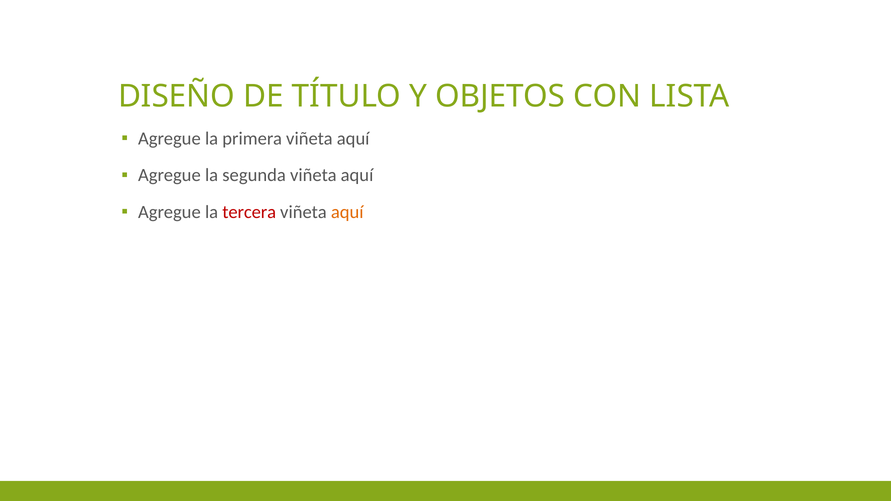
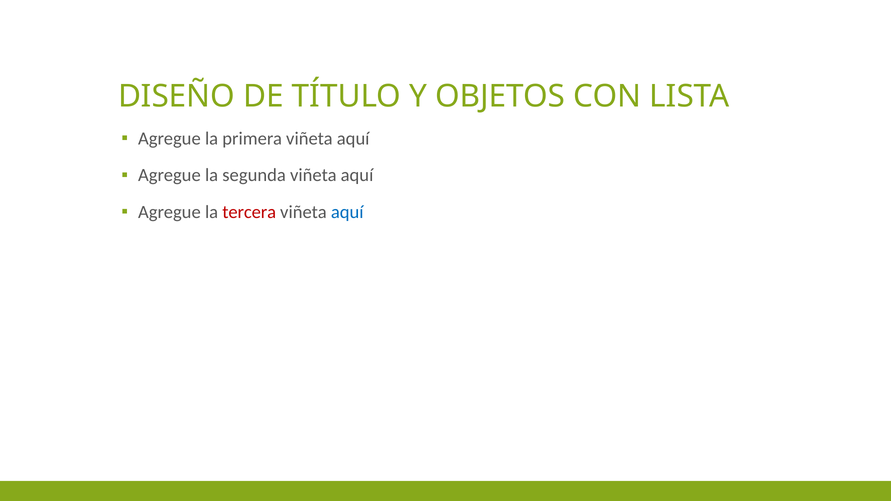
aquí at (347, 212) colour: orange -> blue
